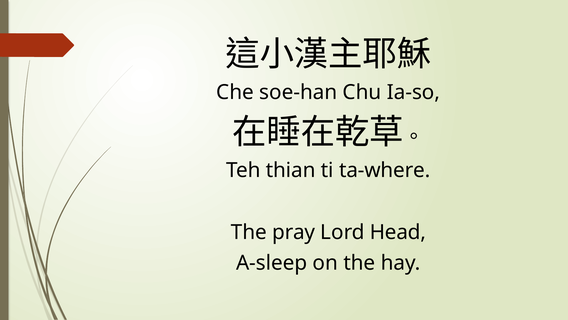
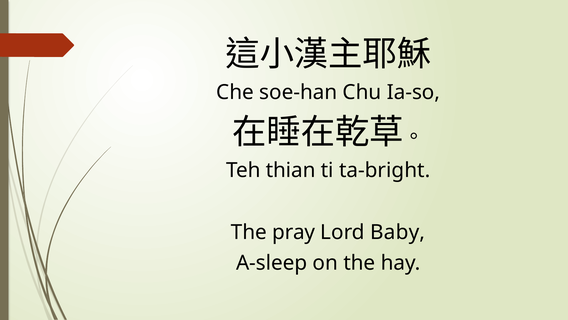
ta-where: ta-where -> ta-bright
Head: Head -> Baby
